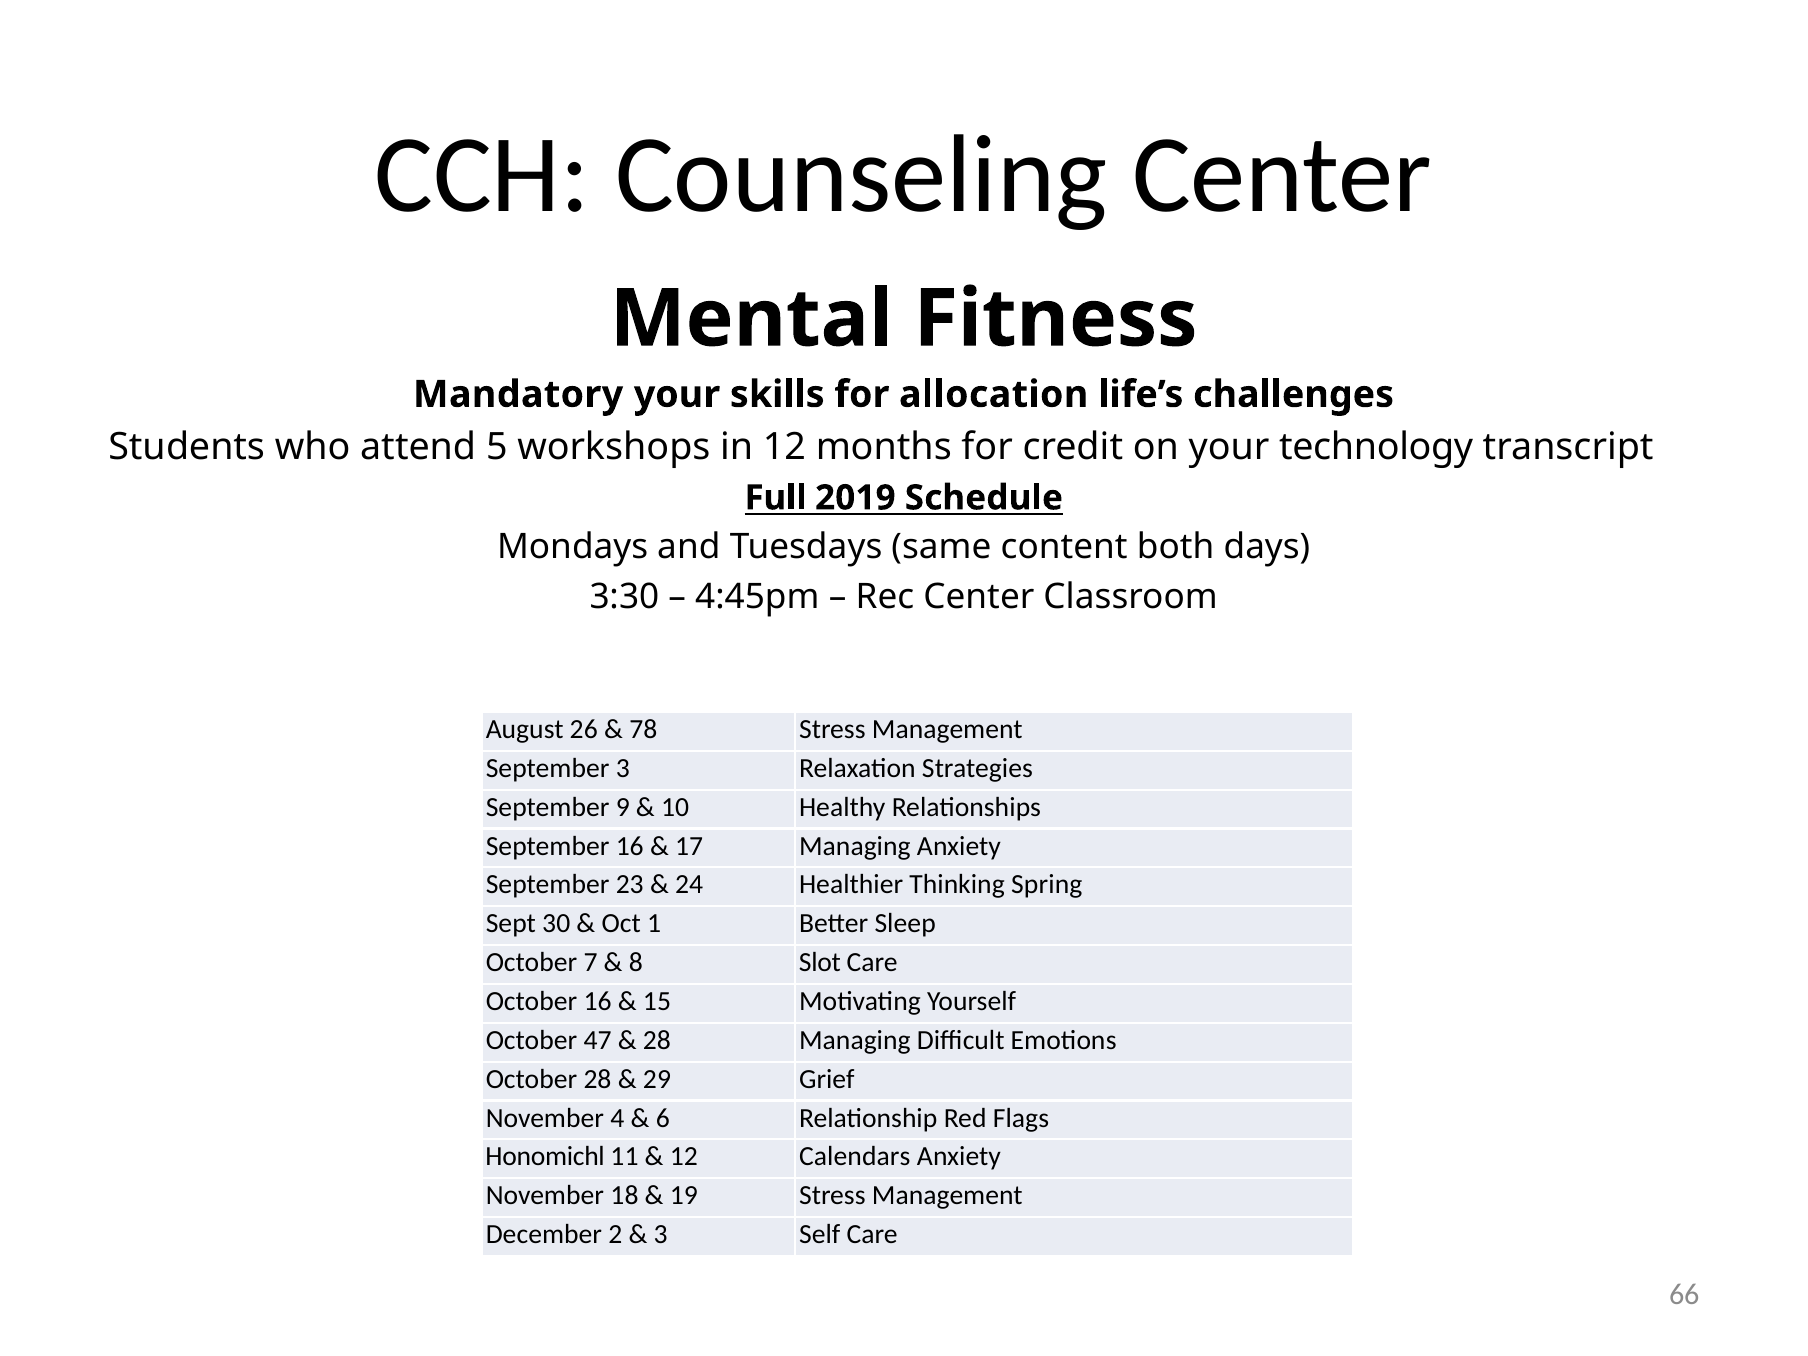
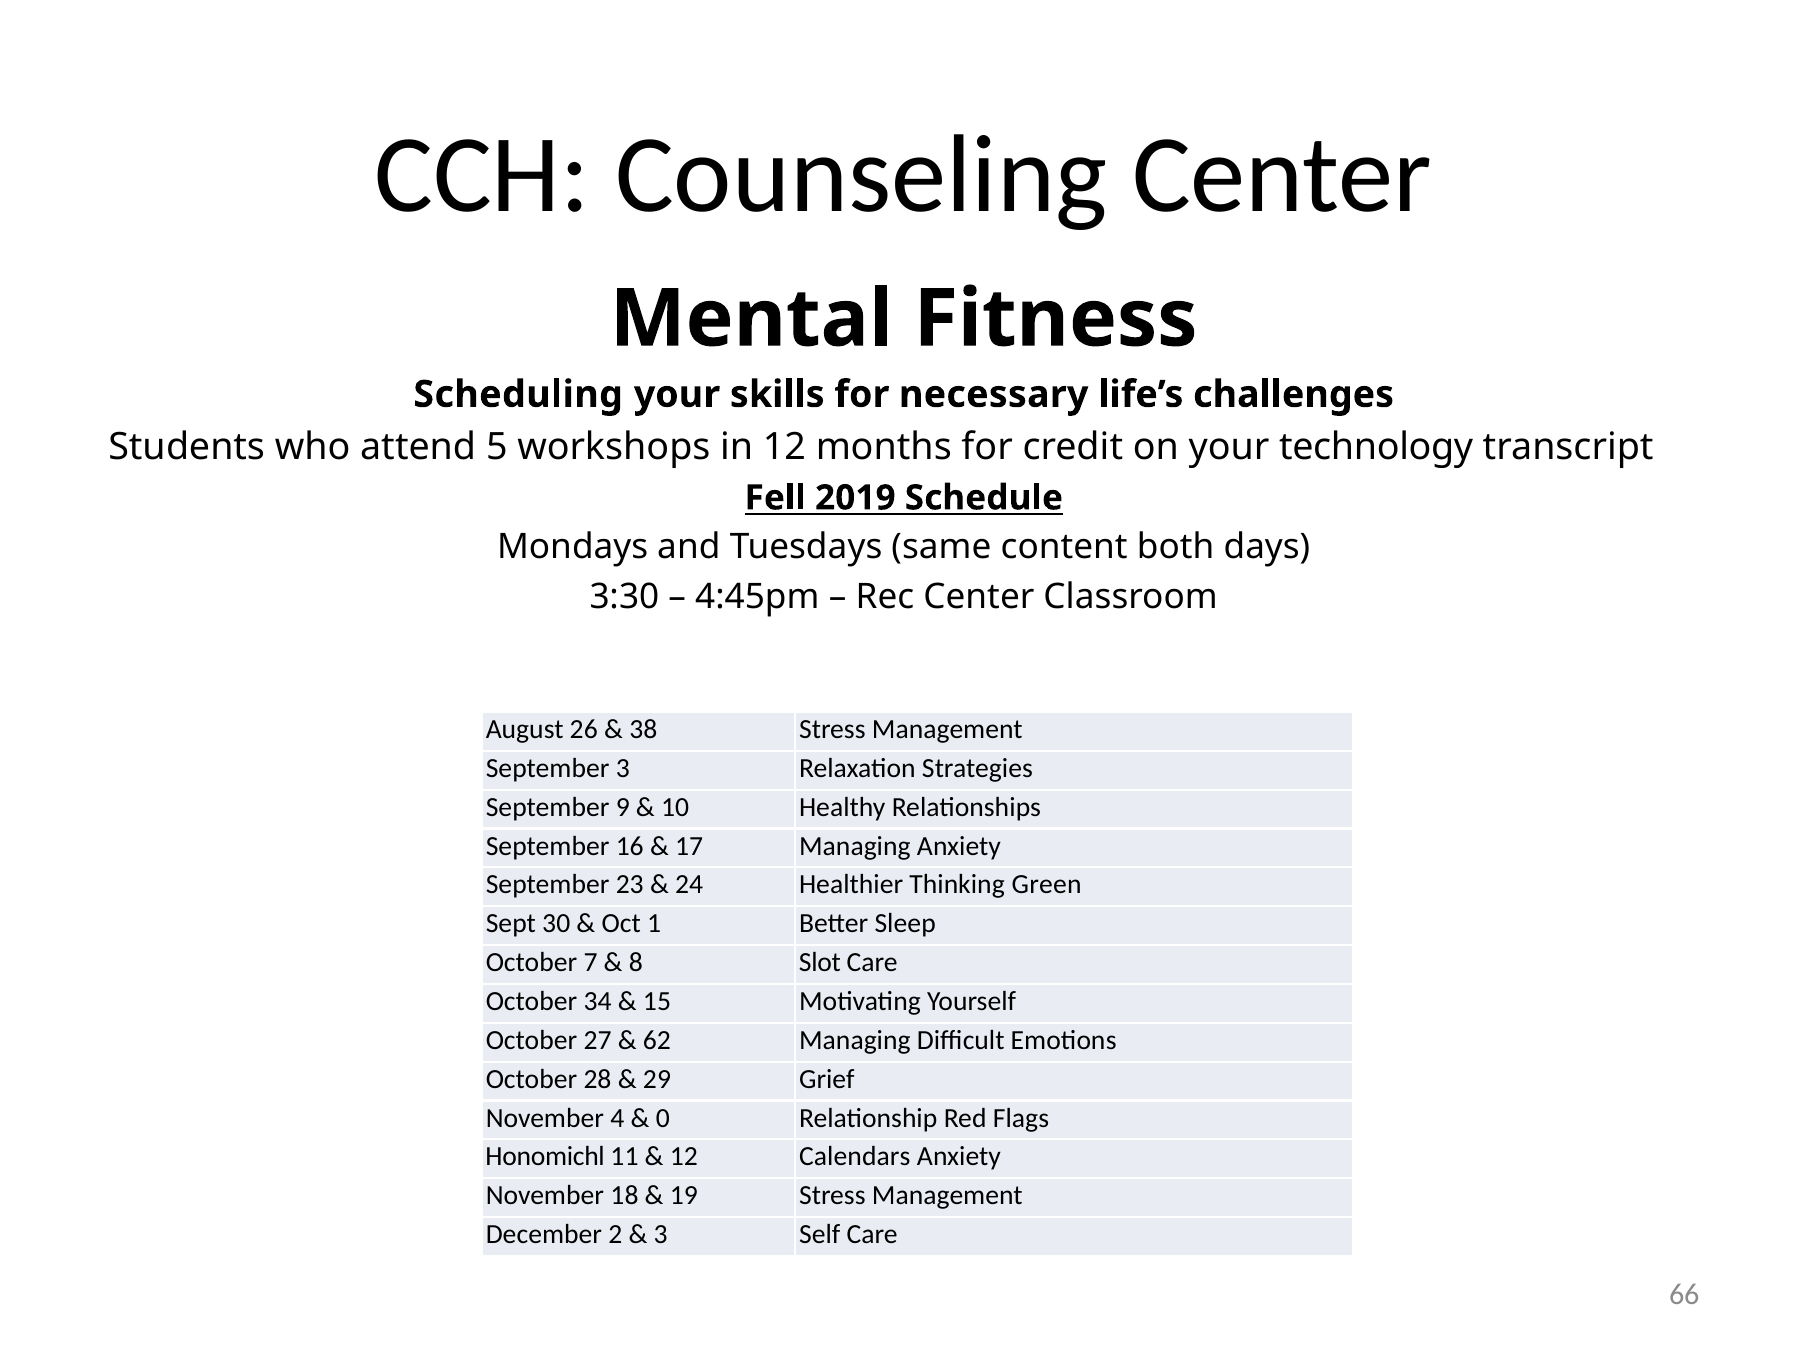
Mandatory: Mandatory -> Scheduling
allocation: allocation -> necessary
Full: Full -> Fell
78: 78 -> 38
Spring: Spring -> Green
October 16: 16 -> 34
47: 47 -> 27
28 at (657, 1040): 28 -> 62
6: 6 -> 0
